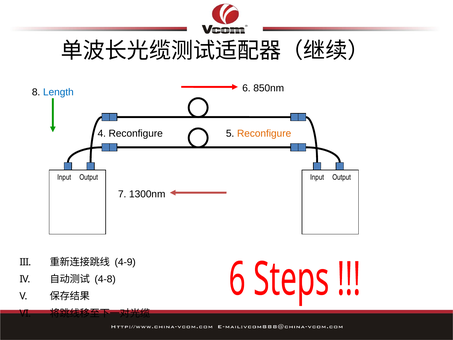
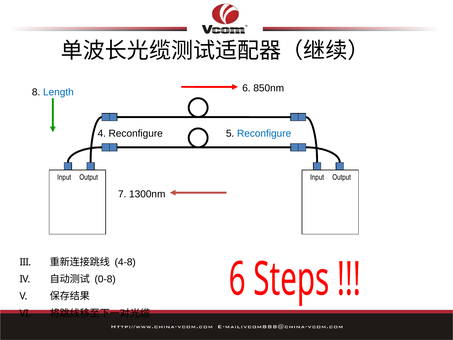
Reconfigure at (264, 134) colour: orange -> blue
4-9: 4-9 -> 4-8
4-8: 4-8 -> 0-8
